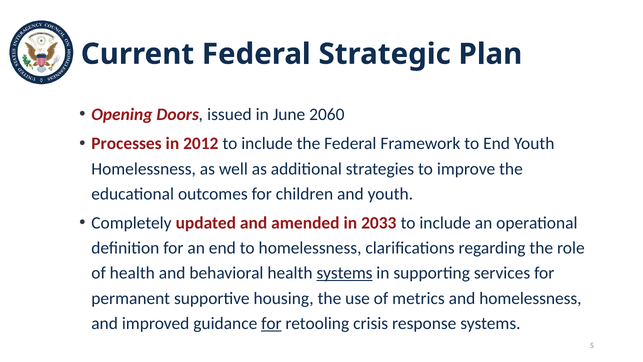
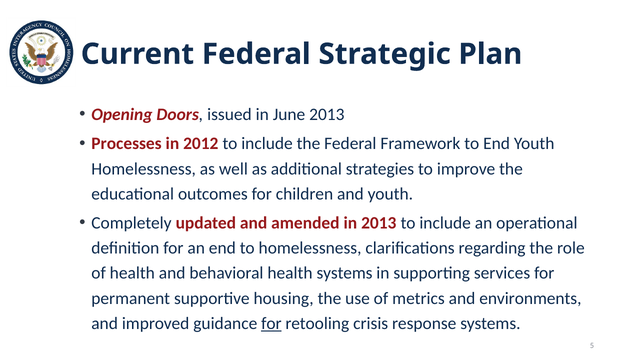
June 2060: 2060 -> 2013
in 2033: 2033 -> 2013
systems at (345, 273) underline: present -> none
and homelessness: homelessness -> environments
